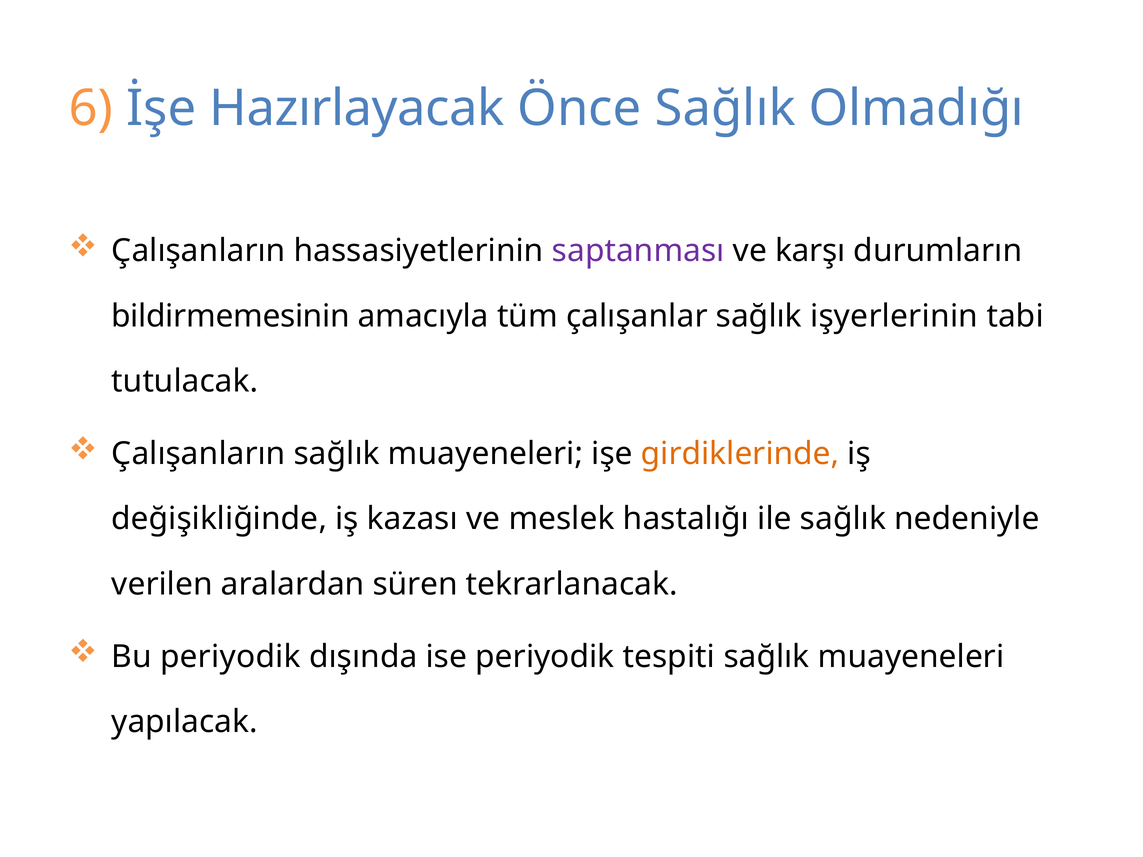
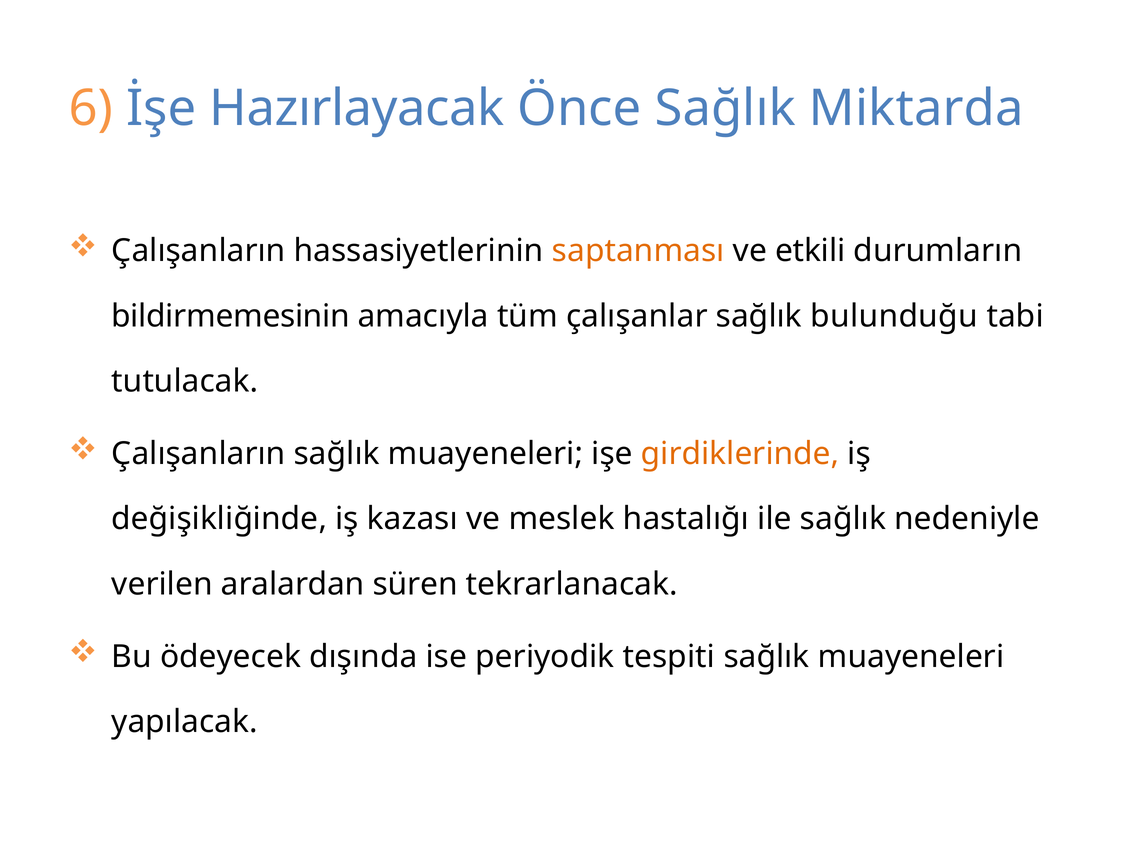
Olmadığı: Olmadığı -> Miktarda
saptanması colour: purple -> orange
karşı: karşı -> etkili
işyerlerinin: işyerlerinin -> bulunduğu
Bu periyodik: periyodik -> ödeyecek
